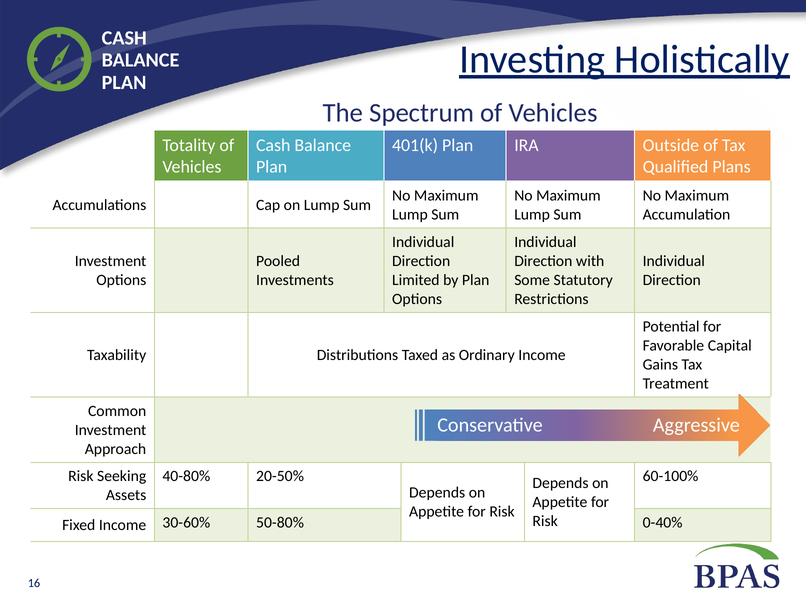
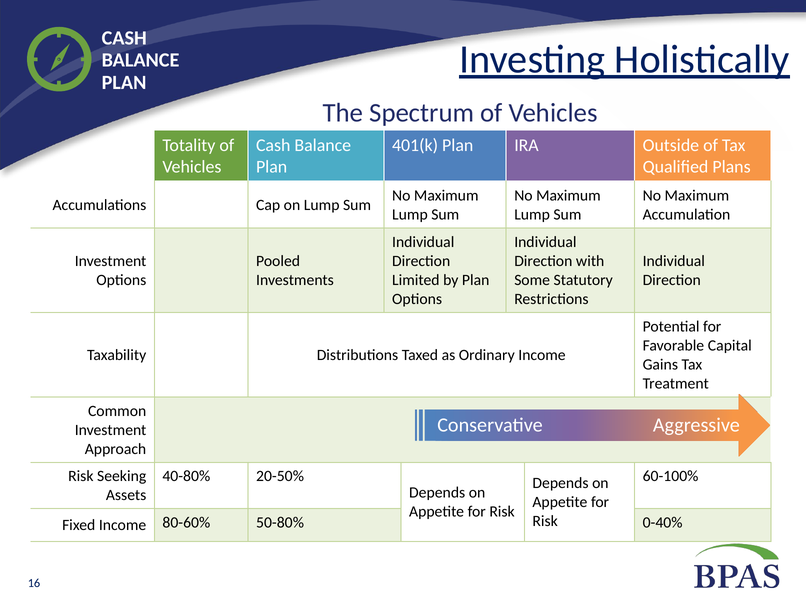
30-60%: 30-60% -> 80-60%
